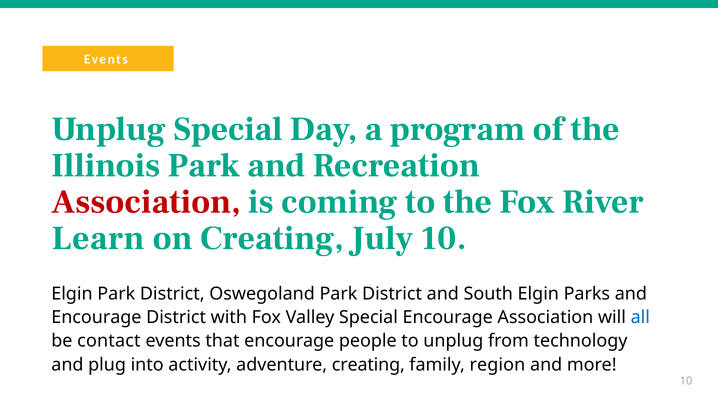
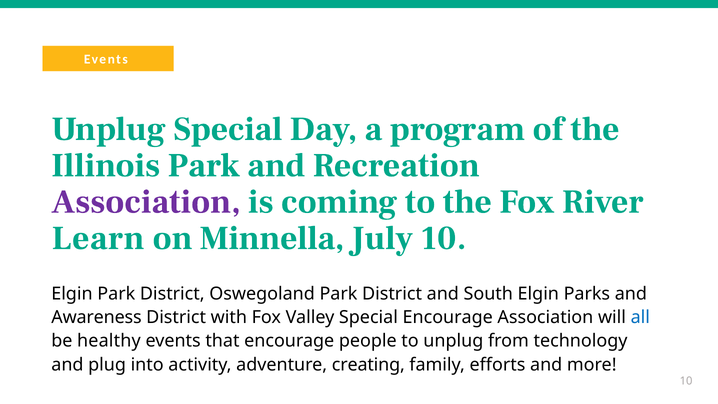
Association at (146, 201) colour: red -> purple
on Creating: Creating -> Minnella
Encourage at (96, 317): Encourage -> Awareness
contact: contact -> healthy
region: region -> efforts
